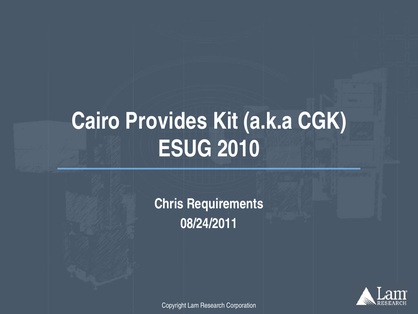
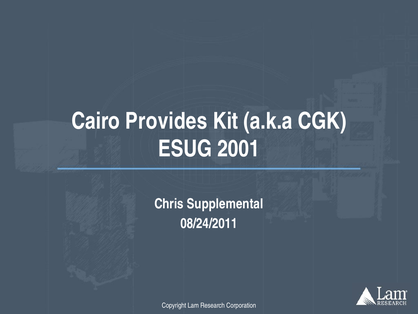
2010: 2010 -> 2001
Requirements: Requirements -> Supplemental
